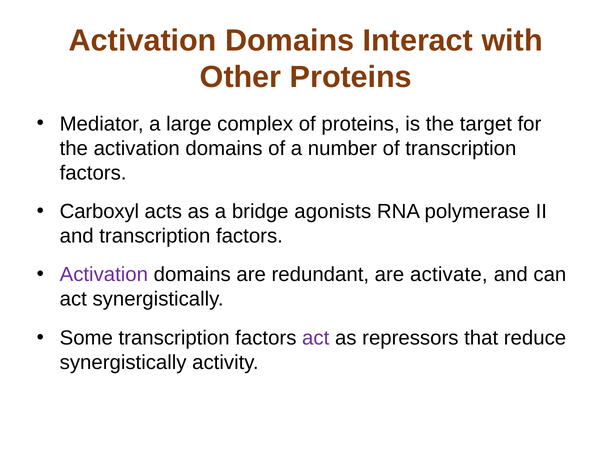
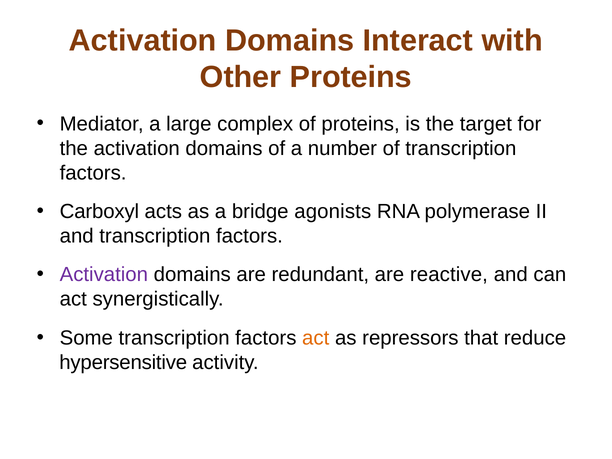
activate: activate -> reactive
act at (316, 338) colour: purple -> orange
synergistically at (123, 362): synergistically -> hypersensitive
